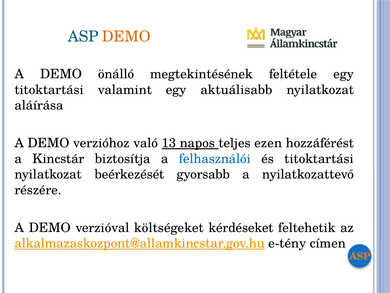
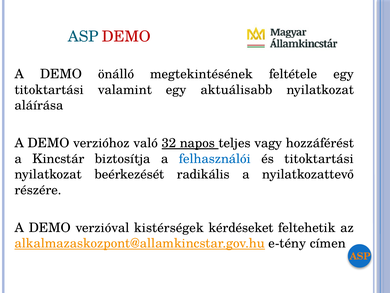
DEMO at (126, 37) colour: orange -> red
13: 13 -> 32
ezen: ezen -> vagy
gyorsabb: gyorsabb -> radikális
költségeket: költségeket -> kistérségek
